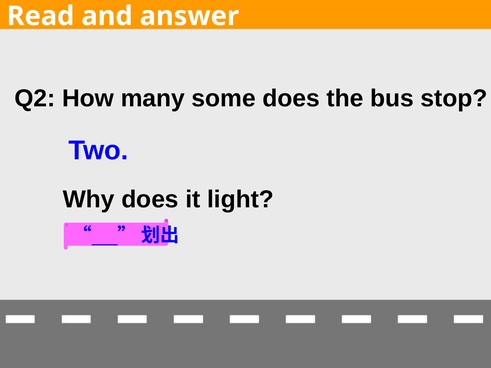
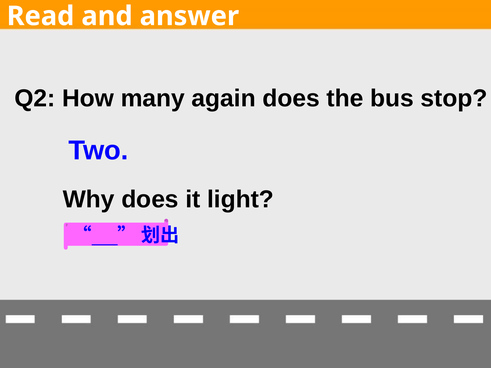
some: some -> again
